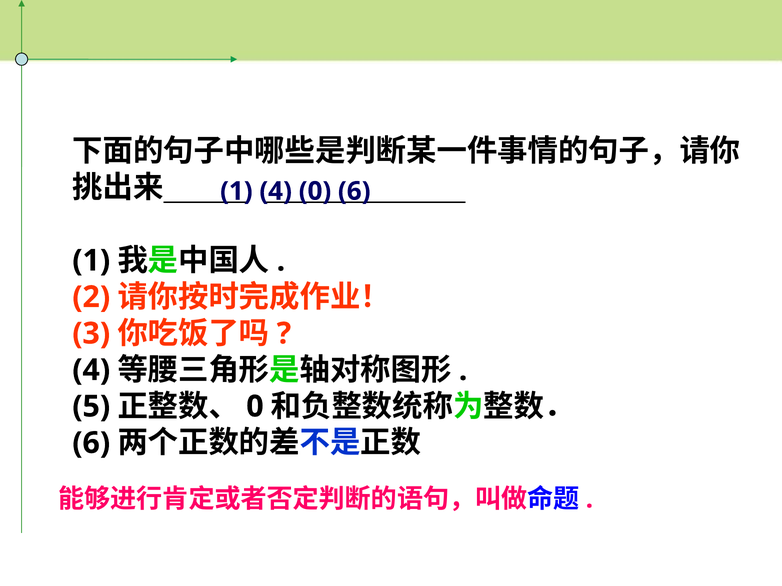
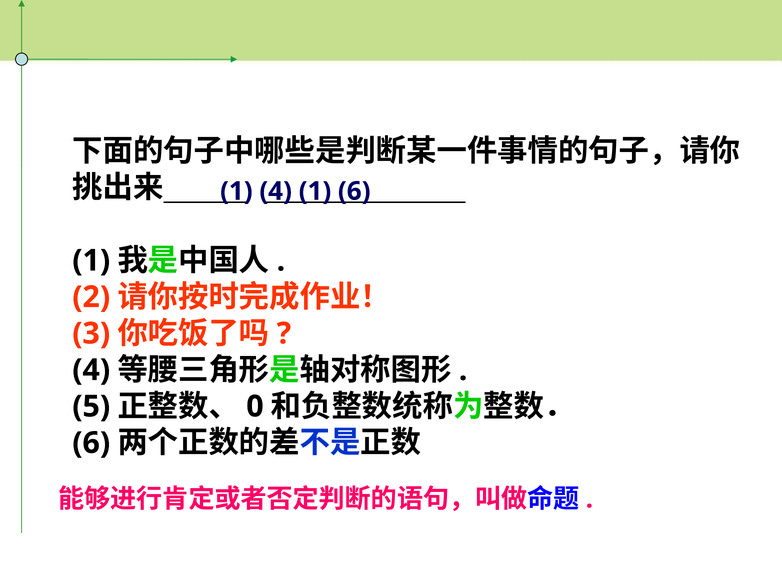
4 0: 0 -> 1
